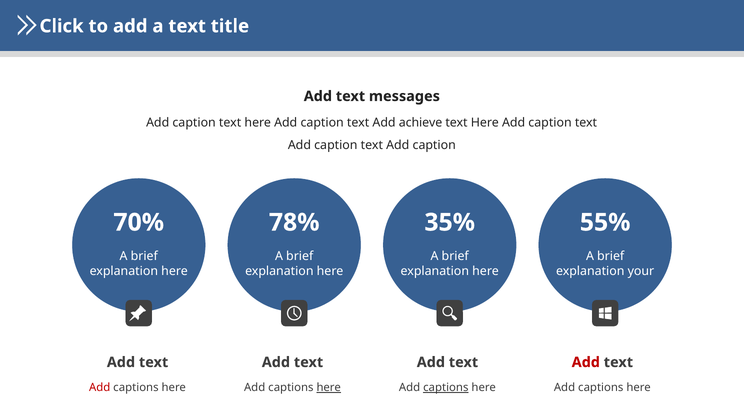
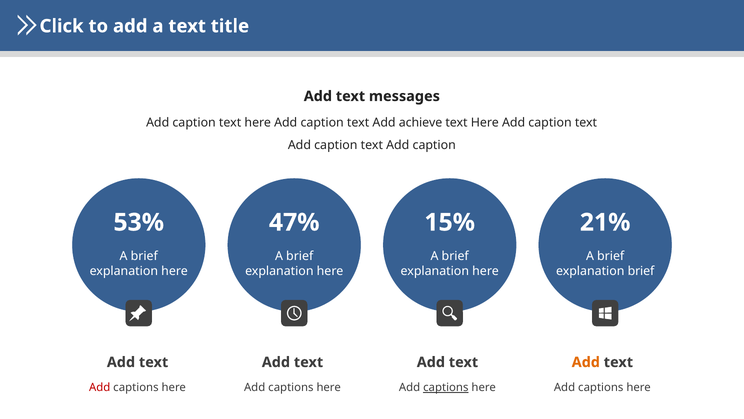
70%: 70% -> 53%
78%: 78% -> 47%
35%: 35% -> 15%
55%: 55% -> 21%
explanation your: your -> brief
Add at (586, 362) colour: red -> orange
here at (329, 387) underline: present -> none
